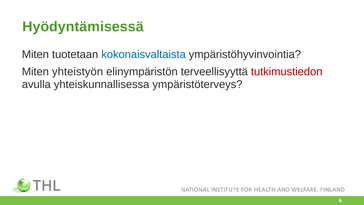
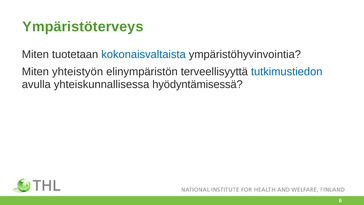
Hyödyntämisessä: Hyödyntämisessä -> Ympäristöterveys
tutkimustiedon colour: red -> blue
ympäristöterveys: ympäristöterveys -> hyödyntämisessä
